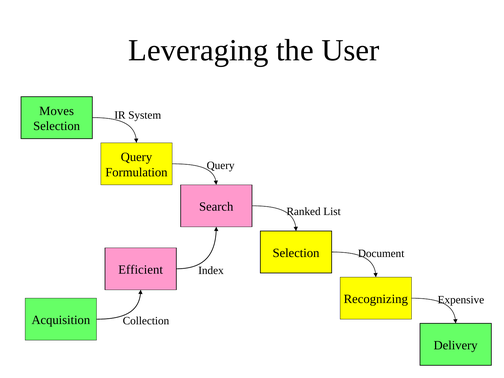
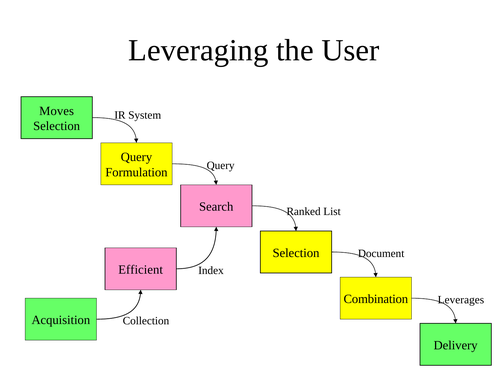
Recognizing: Recognizing -> Combination
Expensive: Expensive -> Leverages
